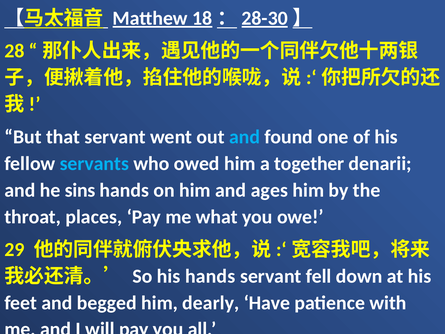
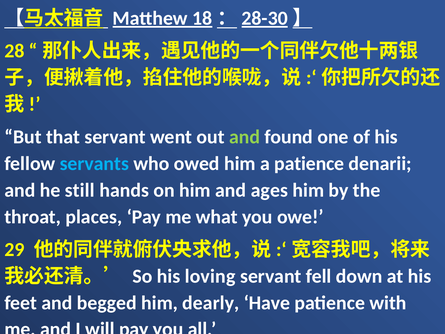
and at (244, 137) colour: light blue -> light green
a together: together -> patience
sins: sins -> still
his hands: hands -> loving
